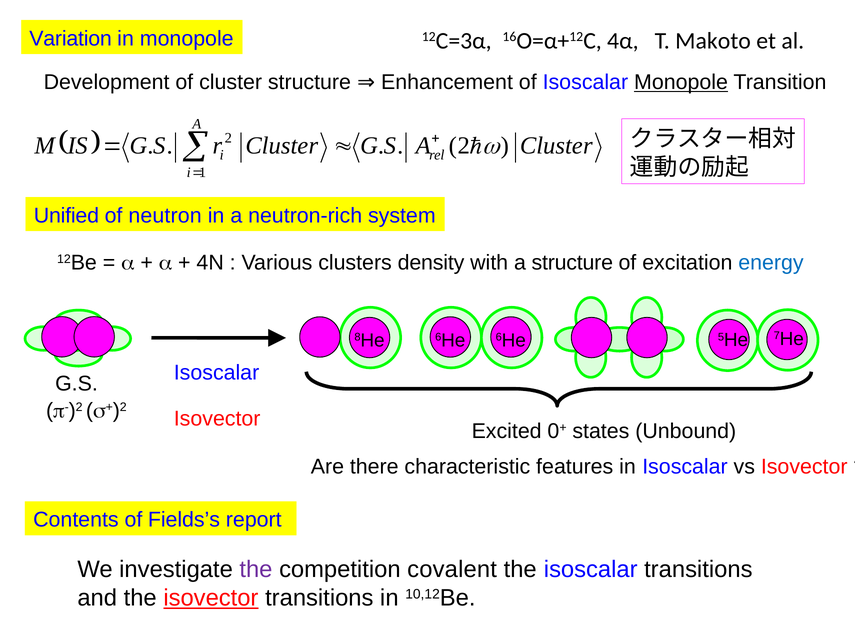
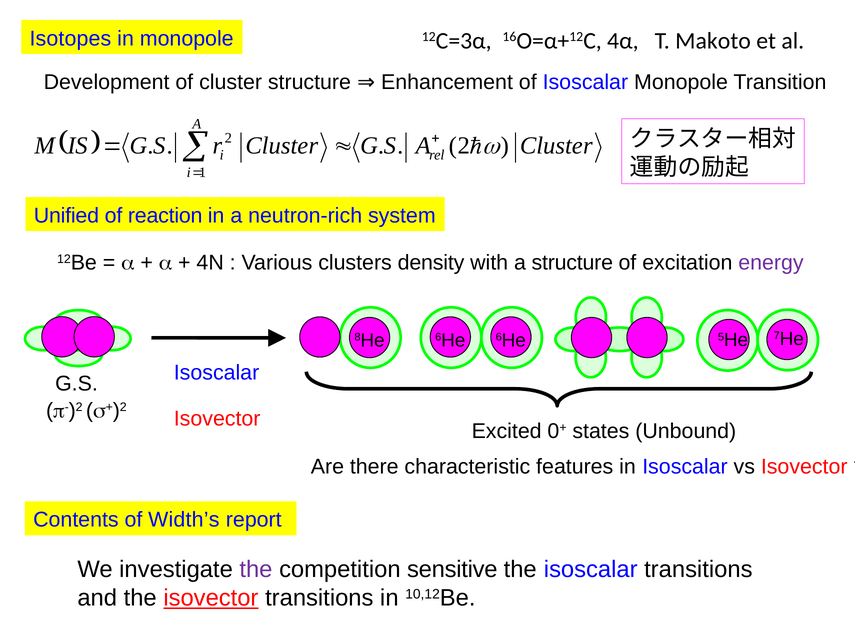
Variation: Variation -> Isotopes
Monopole at (681, 82) underline: present -> none
neutron: neutron -> reaction
energy colour: blue -> purple
Fields’s: Fields’s -> Width’s
covalent: covalent -> sensitive
